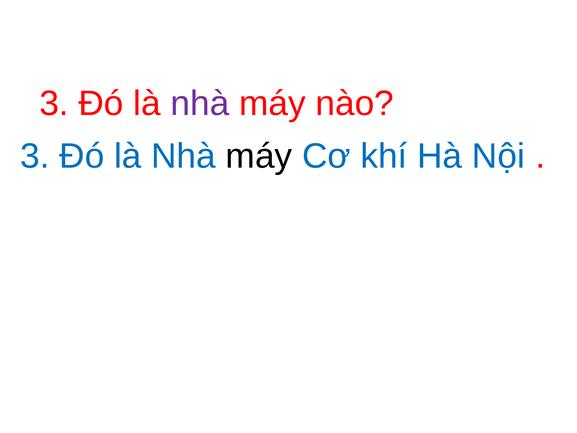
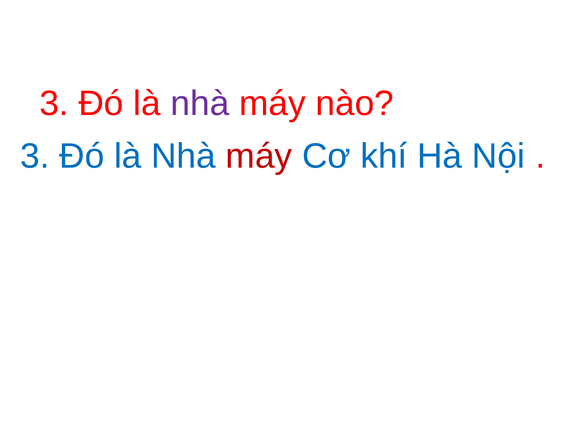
máy at (259, 156) colour: black -> red
